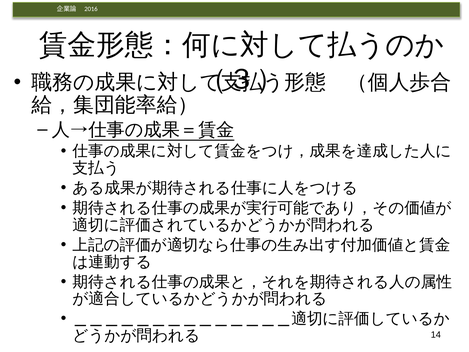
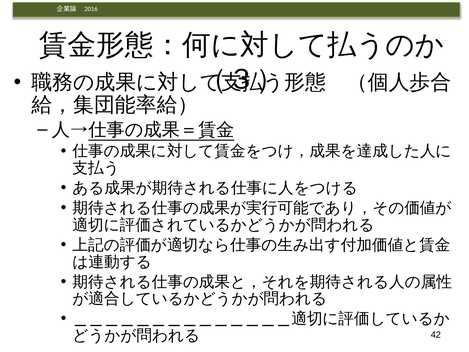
14: 14 -> 42
